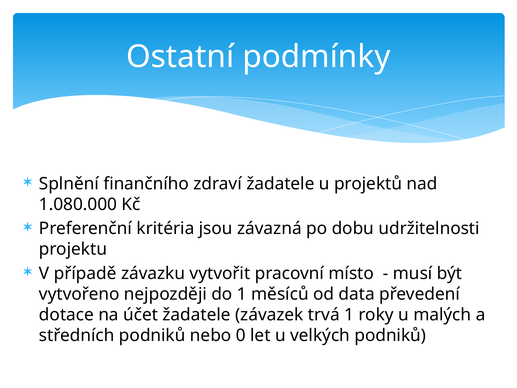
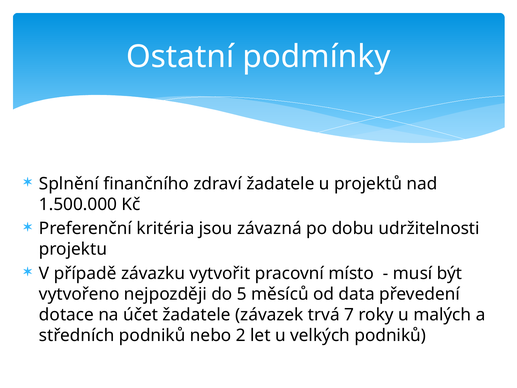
1.080.000: 1.080.000 -> 1.500.000
do 1: 1 -> 5
trvá 1: 1 -> 7
0: 0 -> 2
